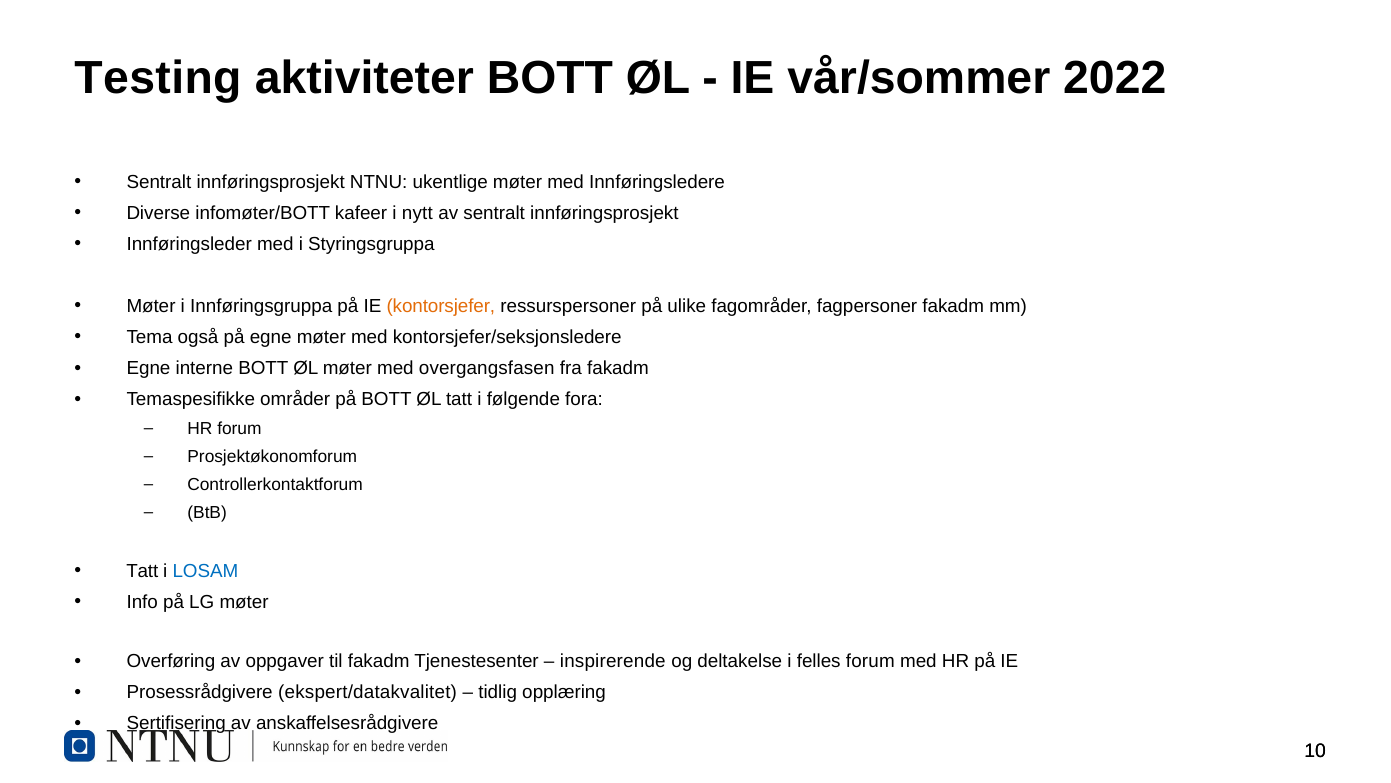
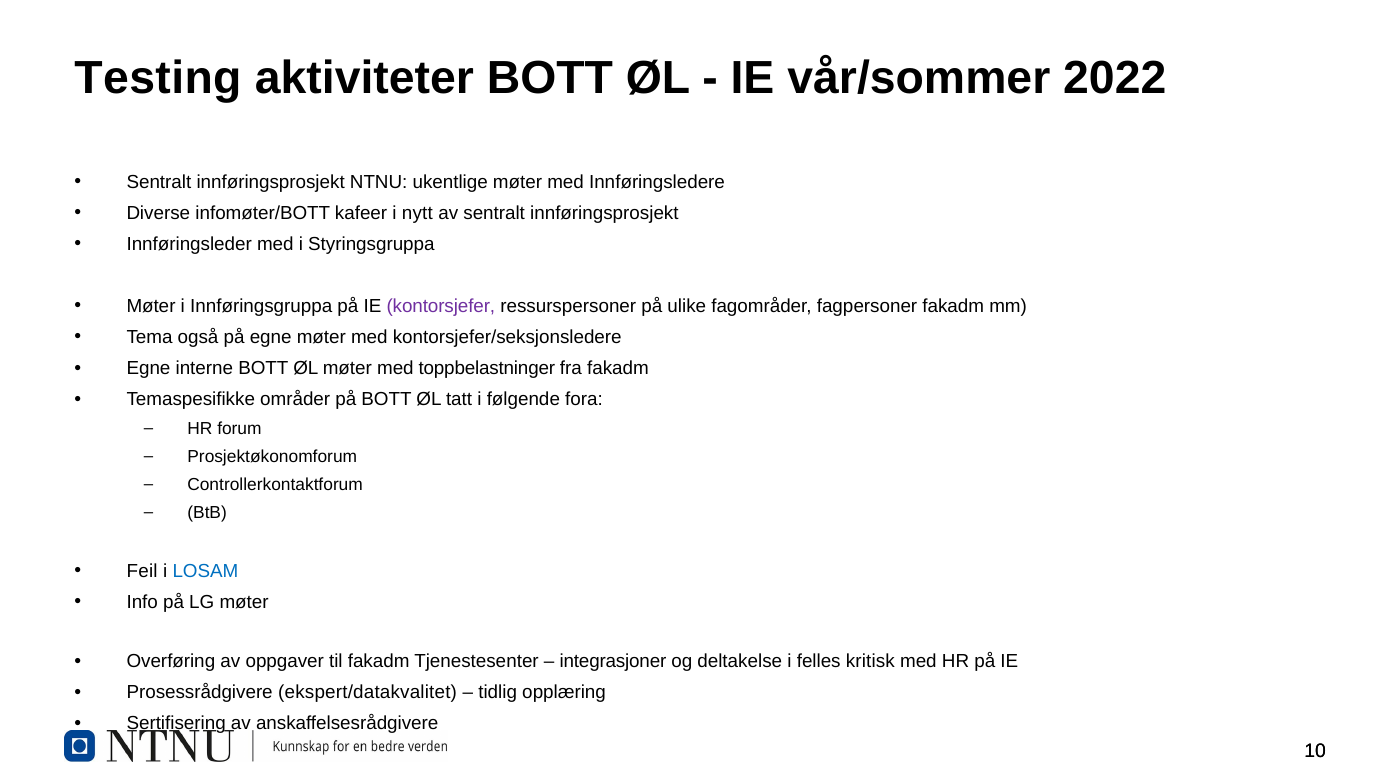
kontorsjefer colour: orange -> purple
overgangsfasen: overgangsfasen -> toppbelastninger
Tatt at (142, 571): Tatt -> Feil
inspirerende: inspirerende -> integrasjoner
felles forum: forum -> kritisk
